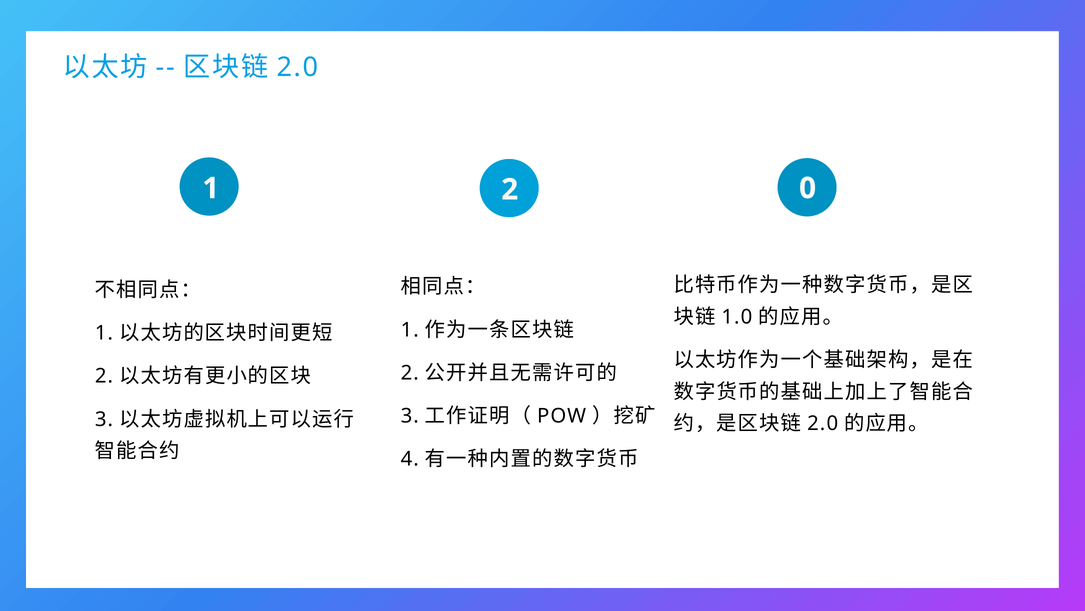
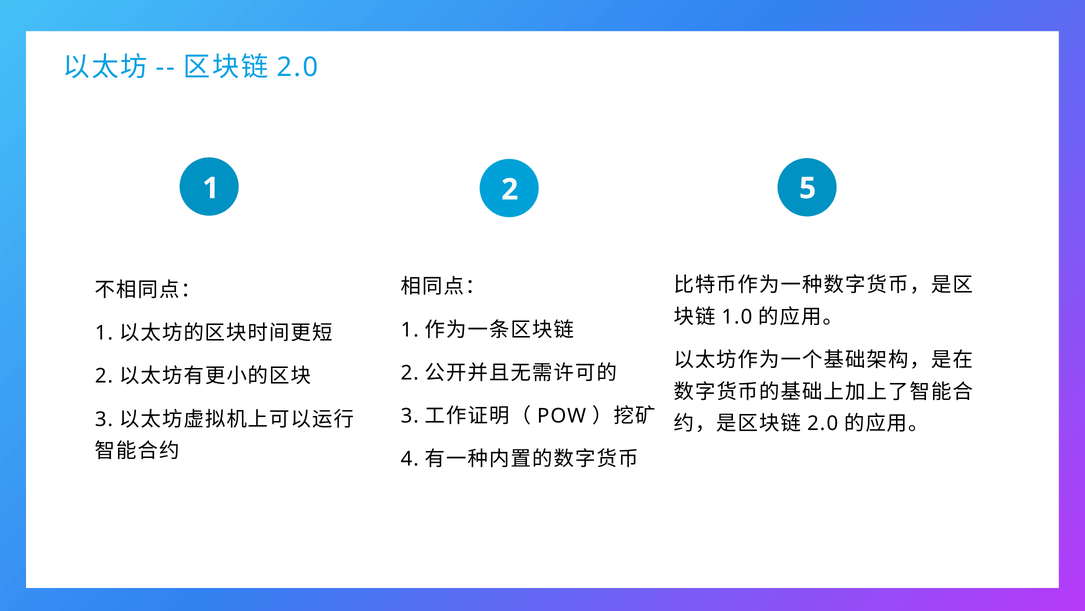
0: 0 -> 5
